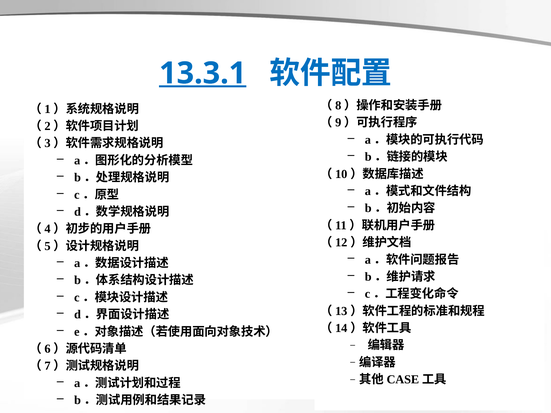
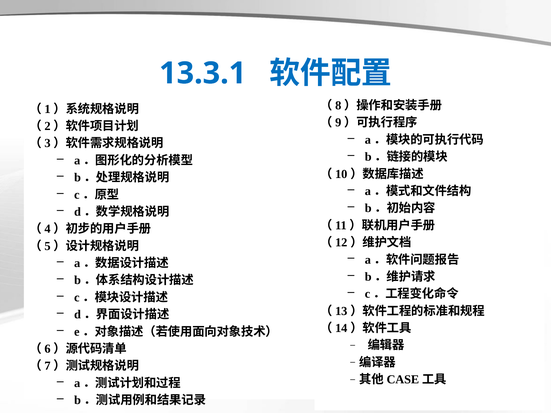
13.3.1 underline: present -> none
